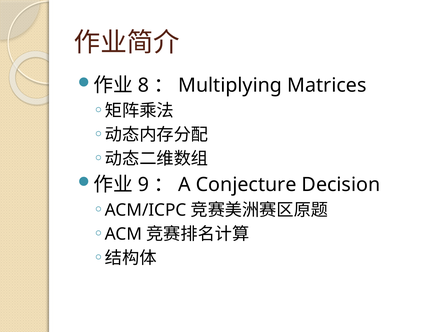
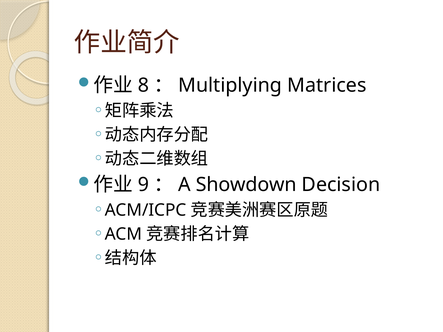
Conjecture: Conjecture -> Showdown
